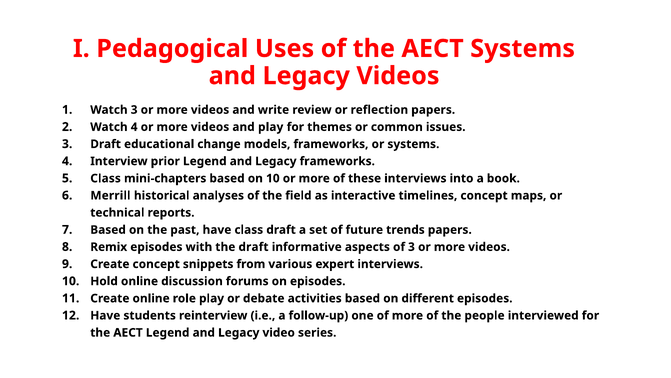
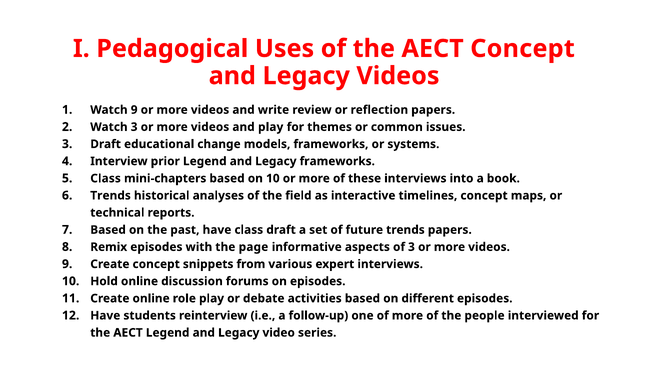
AECT Systems: Systems -> Concept
Watch 3: 3 -> 9
Watch 4: 4 -> 3
Merrill at (110, 195): Merrill -> Trends
the draft: draft -> page
